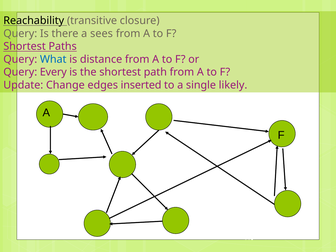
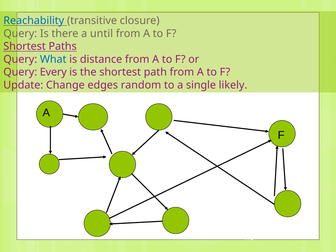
Reachability colour: black -> blue
sees: sees -> until
inserted: inserted -> random
